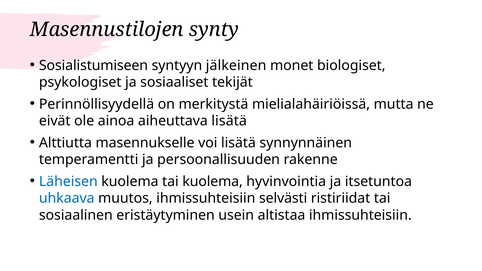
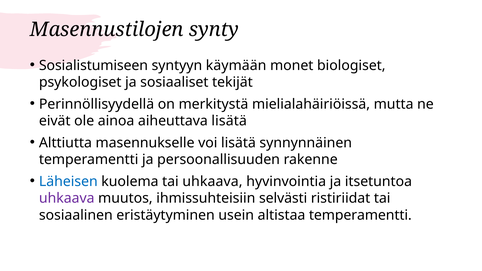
jälkeinen: jälkeinen -> käymään
tai kuolema: kuolema -> uhkaava
uhkaava at (67, 198) colour: blue -> purple
altistaa ihmissuhteisiin: ihmissuhteisiin -> temperamentti
